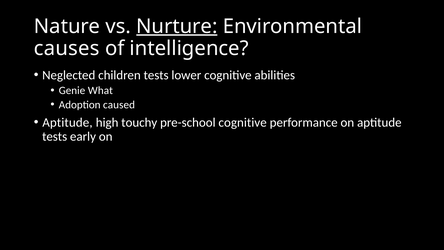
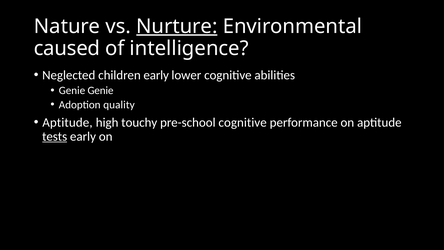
causes: causes -> caused
children tests: tests -> early
Genie What: What -> Genie
caused: caused -> quality
tests at (55, 136) underline: none -> present
